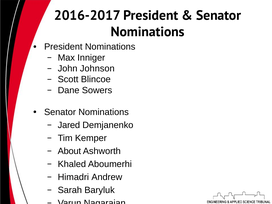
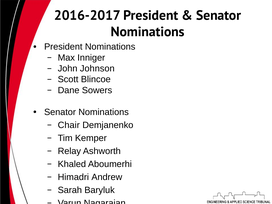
Jared: Jared -> Chair
About: About -> Relay
